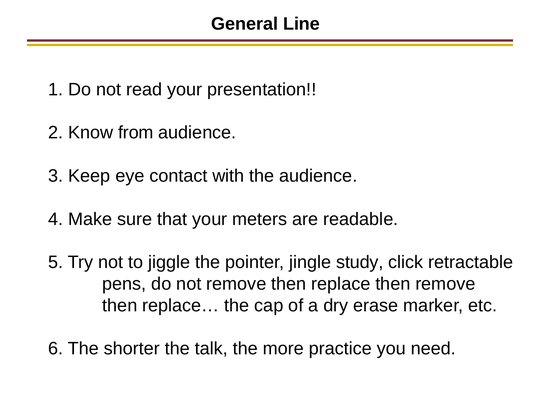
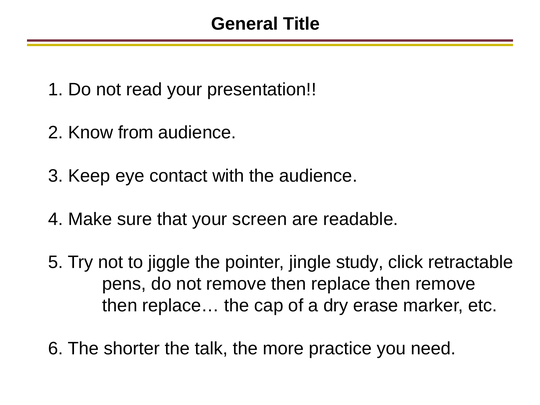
Line: Line -> Title
meters: meters -> screen
